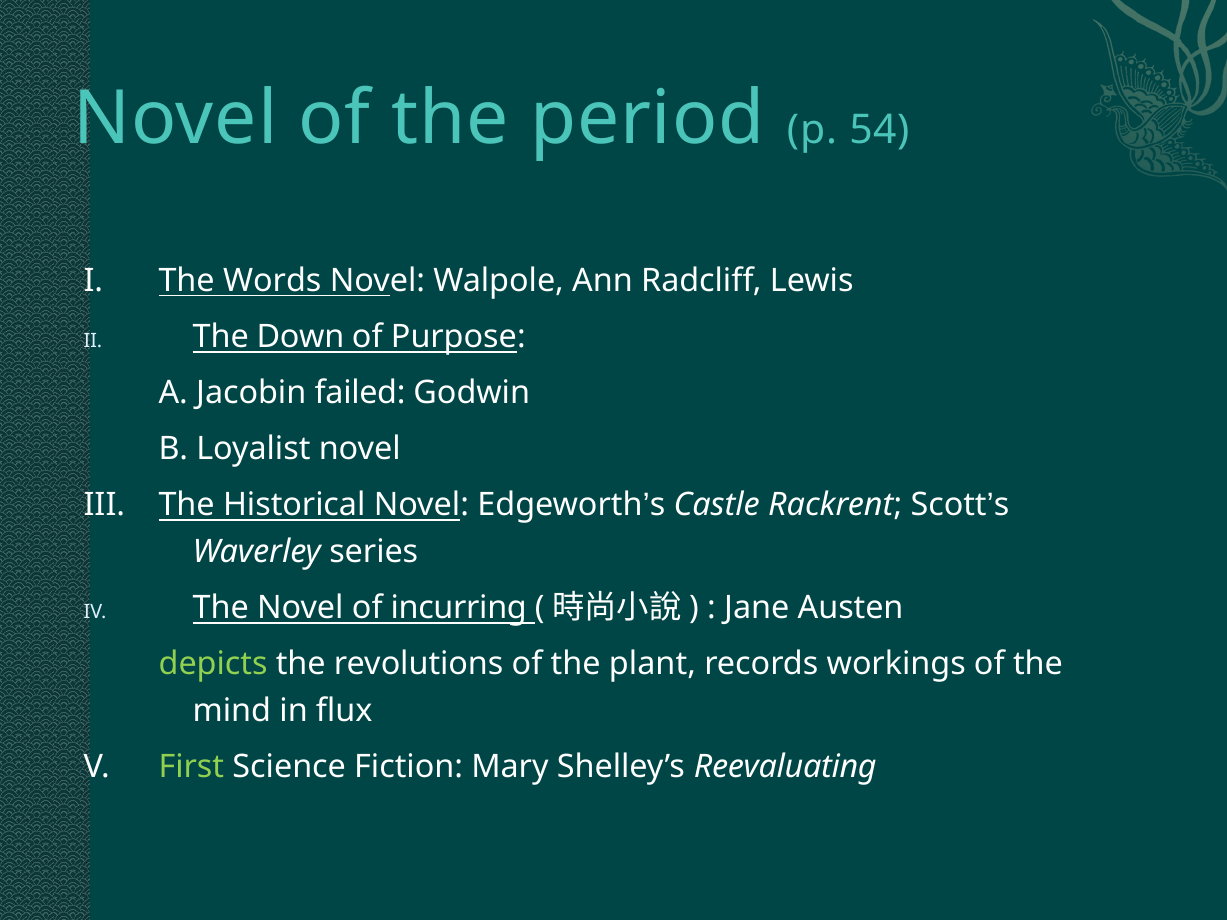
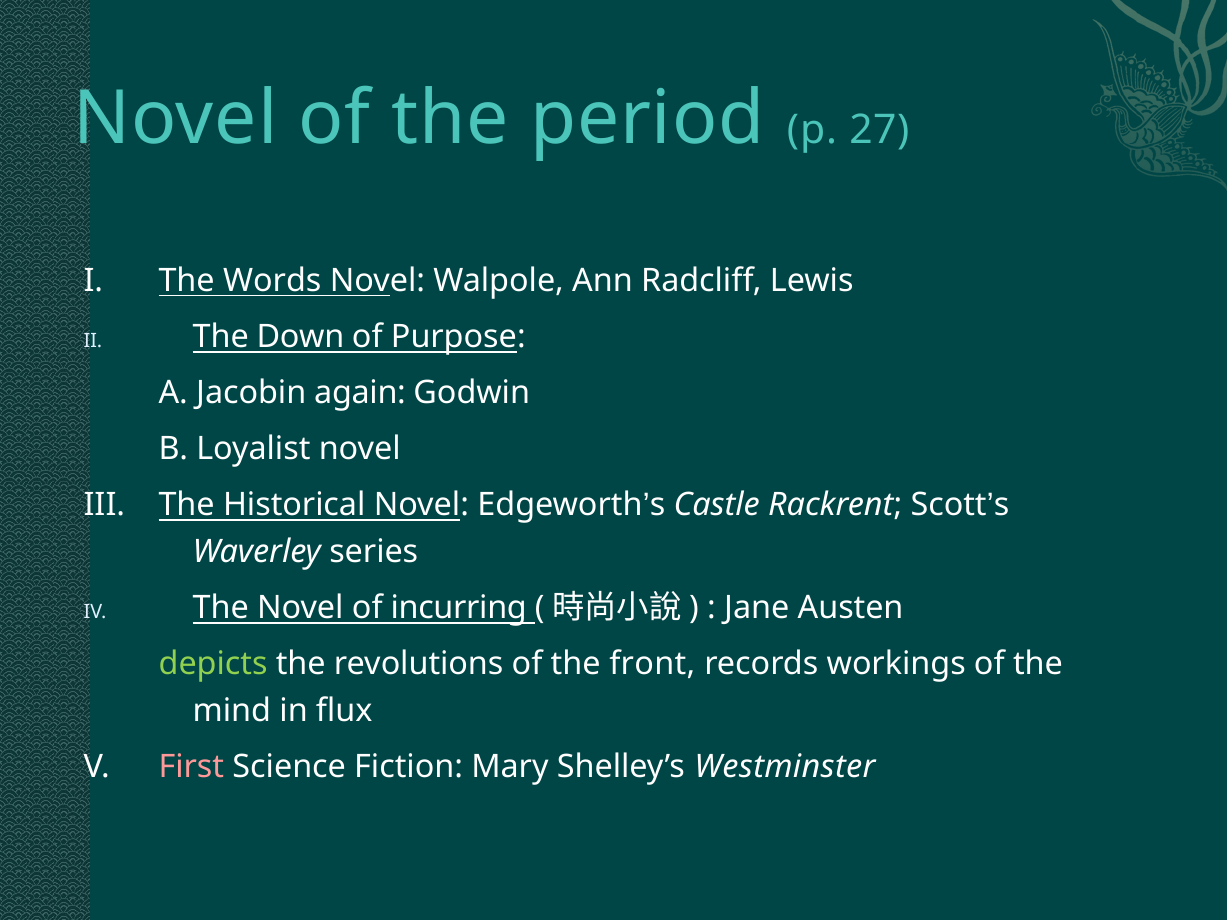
54: 54 -> 27
failed: failed -> again
plant: plant -> front
First colour: light green -> pink
Reevaluating: Reevaluating -> Westminster
